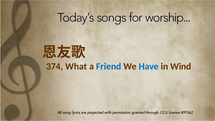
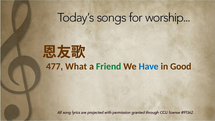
374: 374 -> 477
Friend colour: blue -> green
Wind: Wind -> Good
